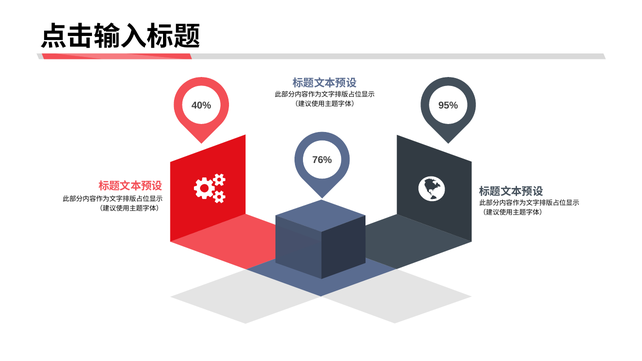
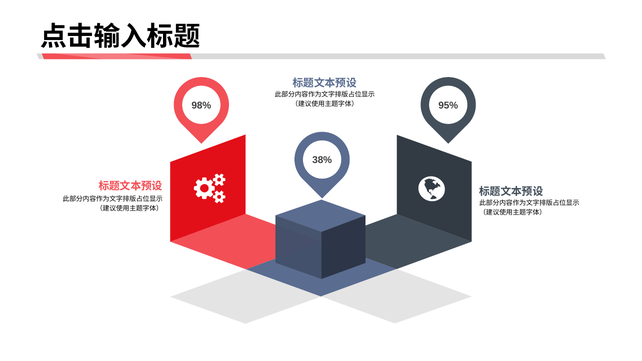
40%: 40% -> 98%
76%: 76% -> 38%
